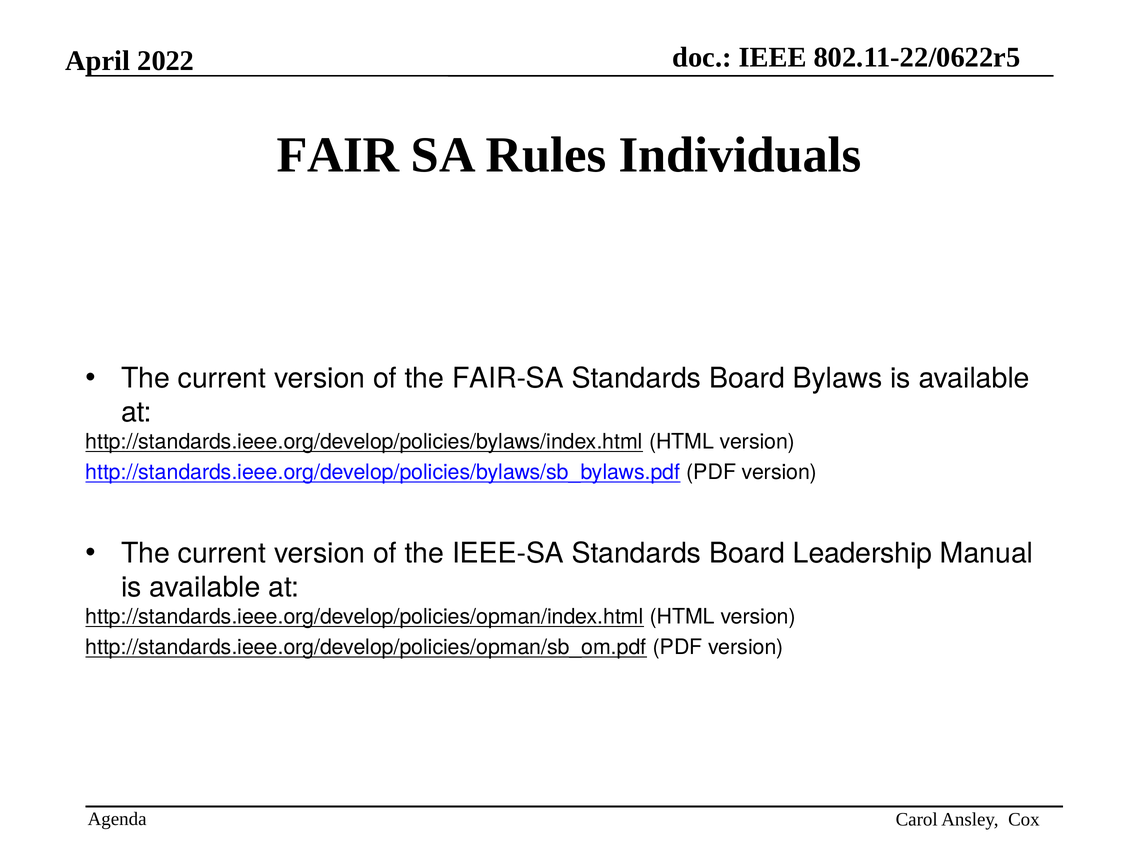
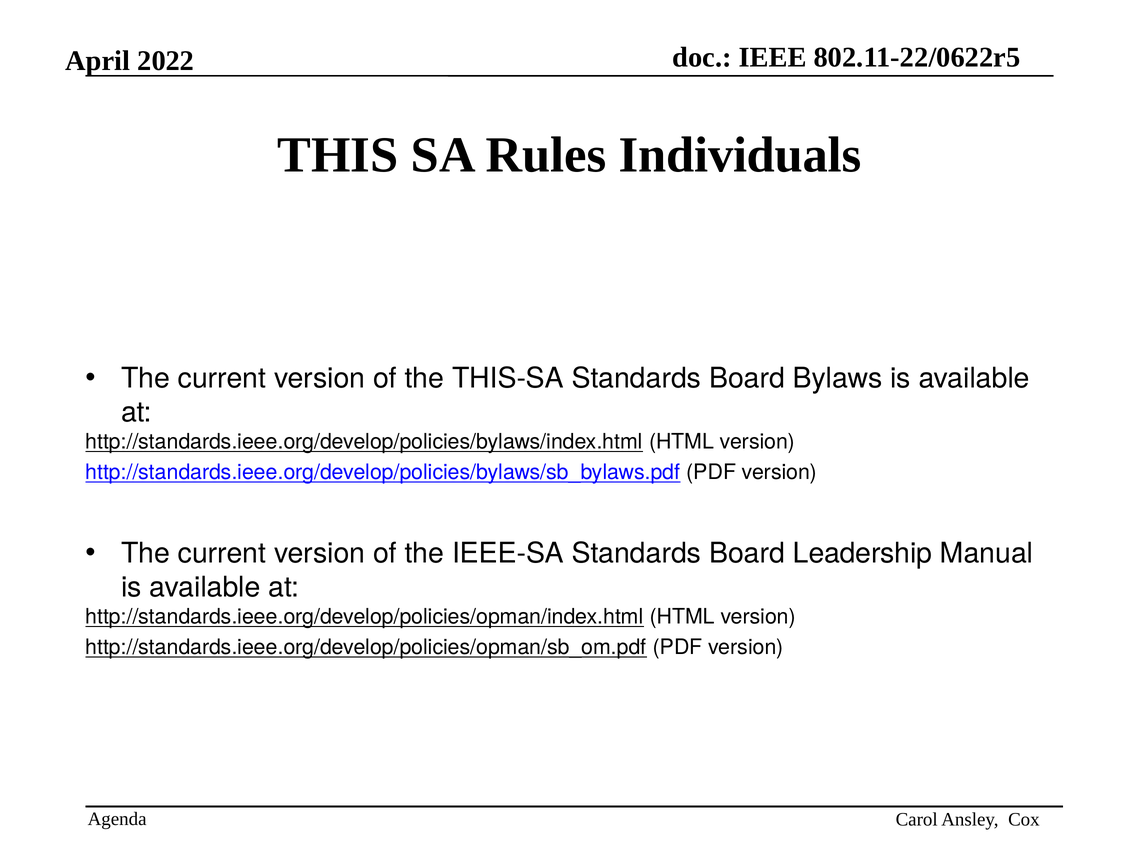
FAIR: FAIR -> THIS
FAIR-SA: FAIR-SA -> THIS-SA
